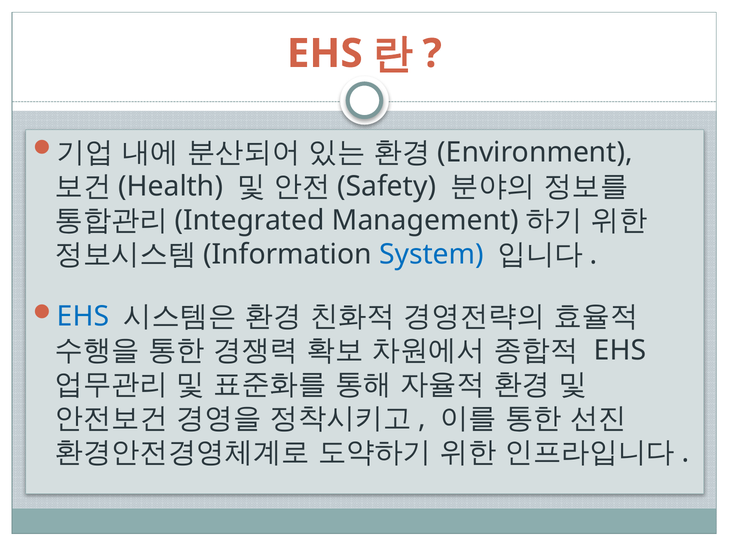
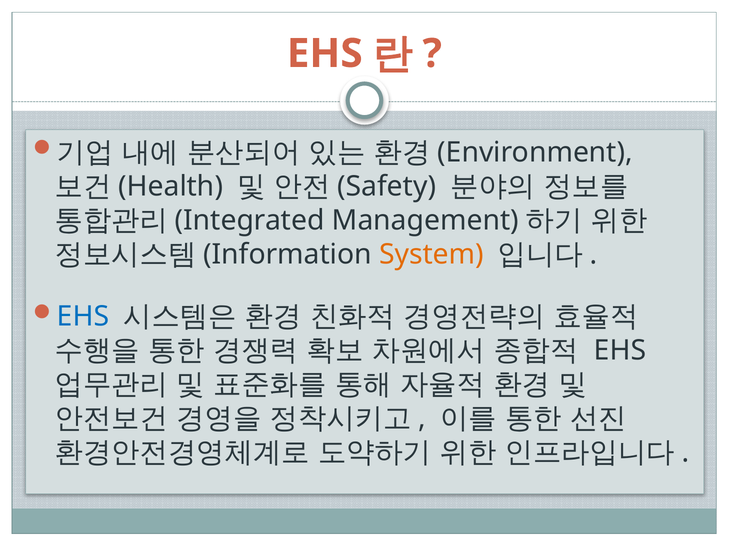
System colour: blue -> orange
